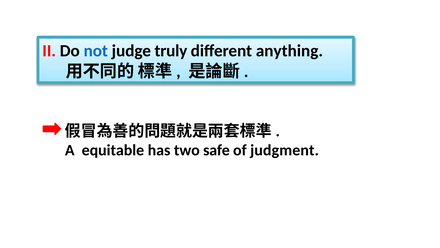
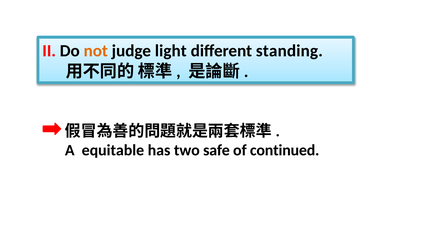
not colour: blue -> orange
truly: truly -> light
anything: anything -> standing
judgment: judgment -> continued
